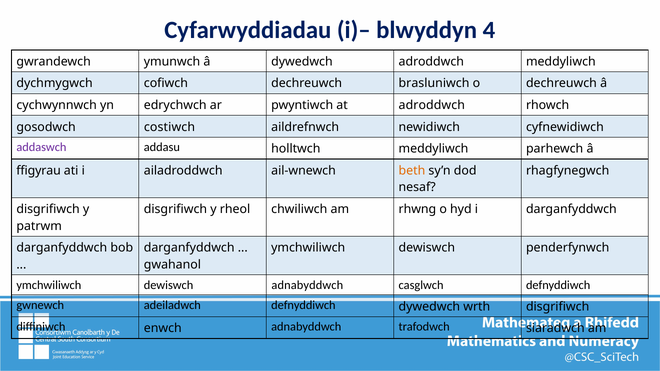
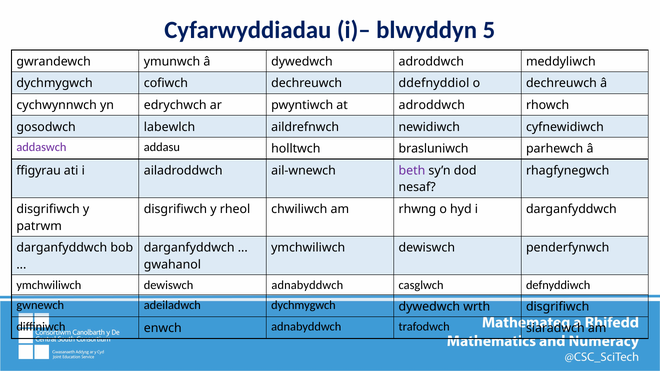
4: 4 -> 5
brasluniwch: brasluniwch -> ddefnyddiol
costiwch: costiwch -> labewlch
holltwch meddyliwch: meddyliwch -> brasluniwch
beth colour: orange -> purple
adeiladwch defnyddiwch: defnyddiwch -> dychmygwch
